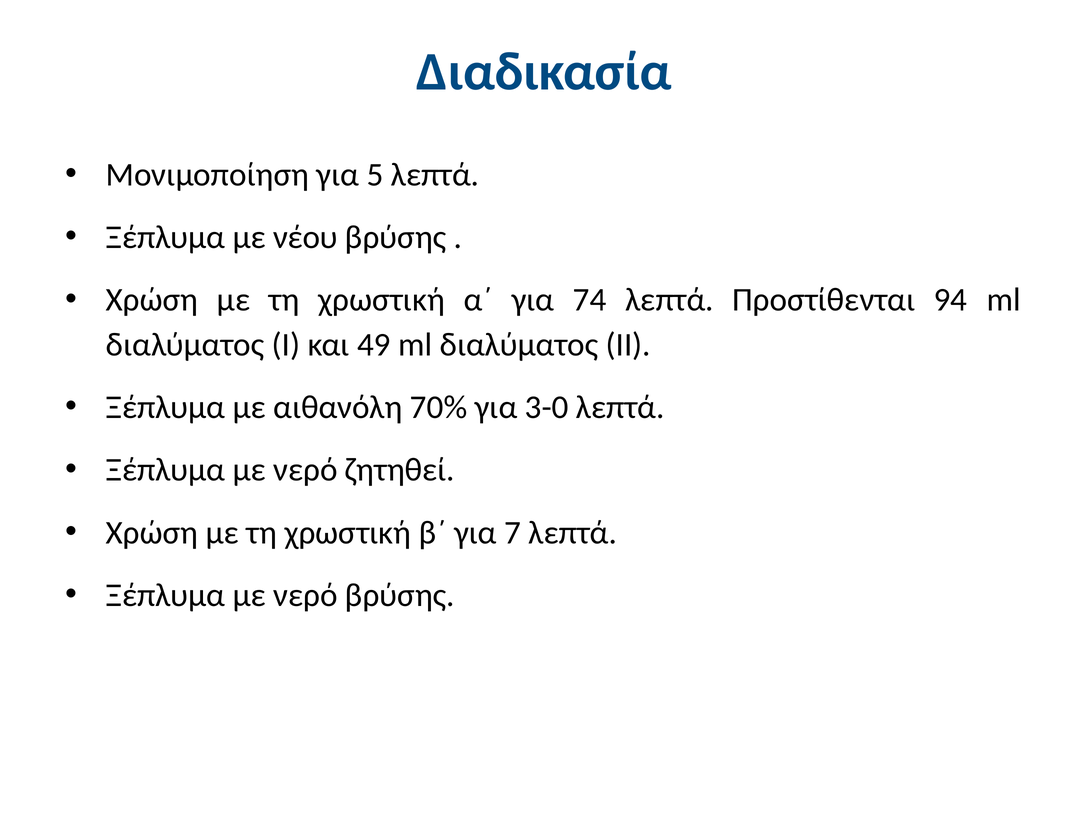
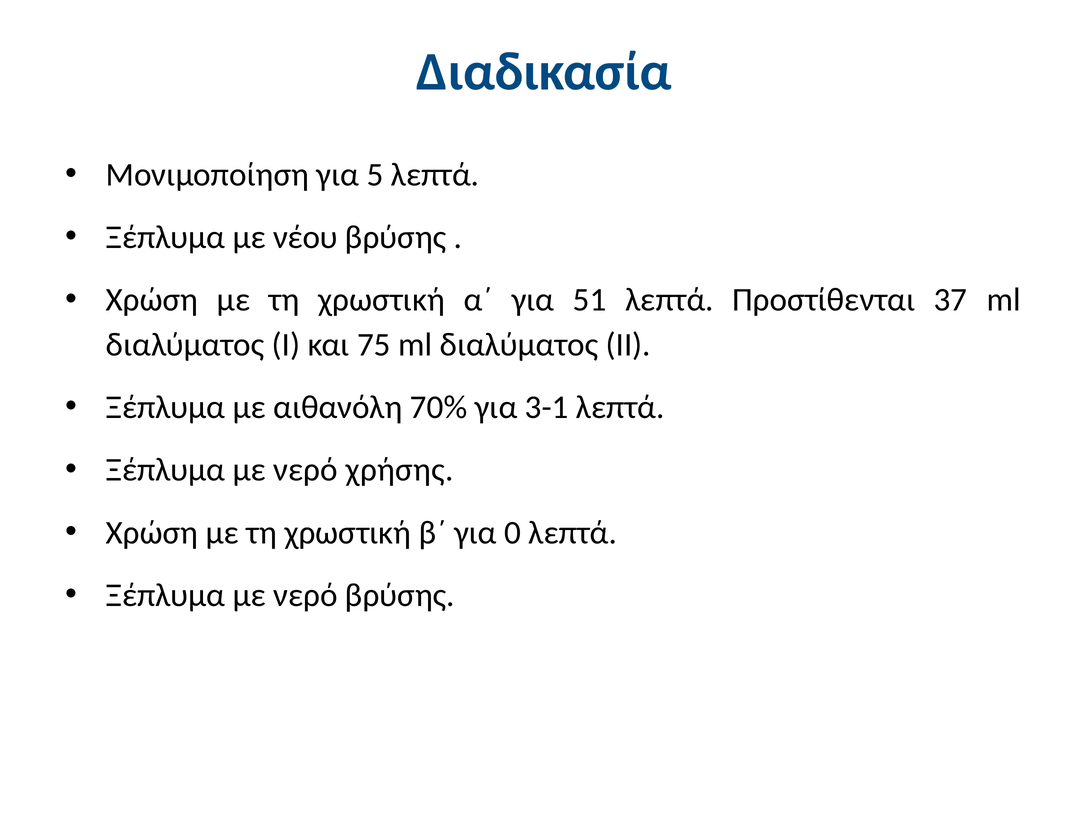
74: 74 -> 51
94: 94 -> 37
49: 49 -> 75
3-0: 3-0 -> 3-1
ζητηθεί: ζητηθεί -> χρήσης
7: 7 -> 0
